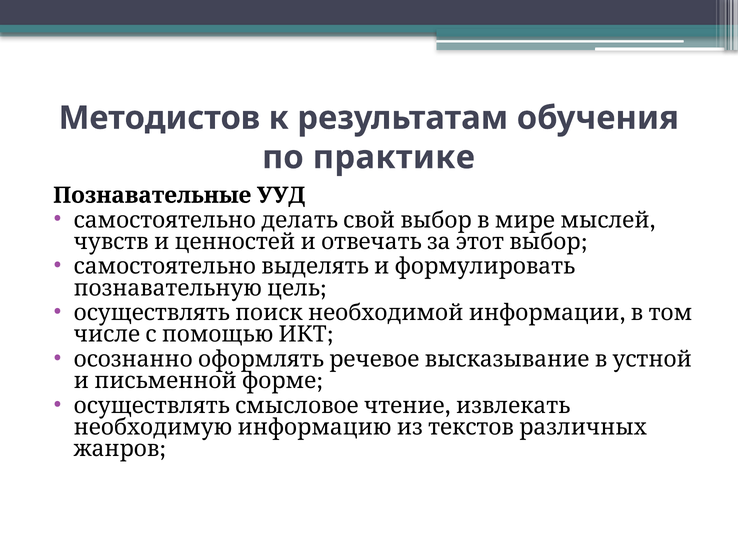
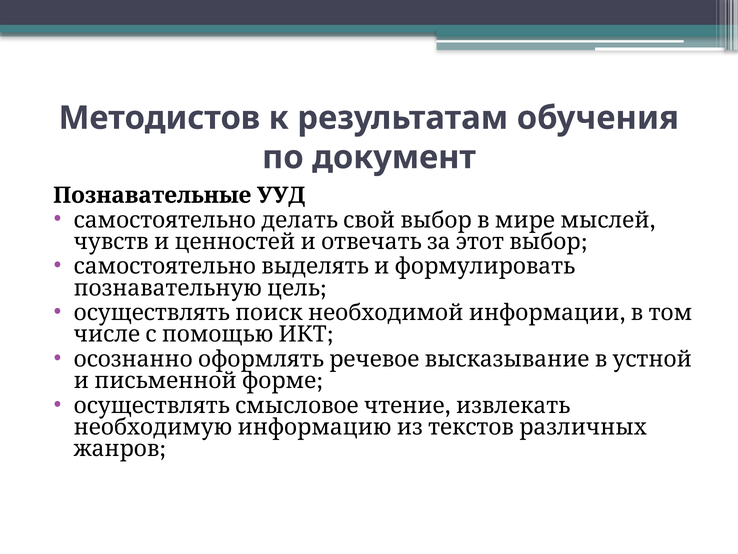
практике: практике -> документ
